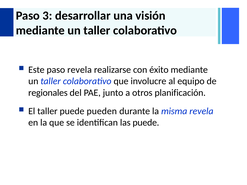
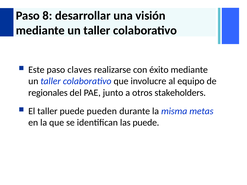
3: 3 -> 8
paso revela: revela -> claves
planificación: planificación -> stakeholders
misma revela: revela -> metas
